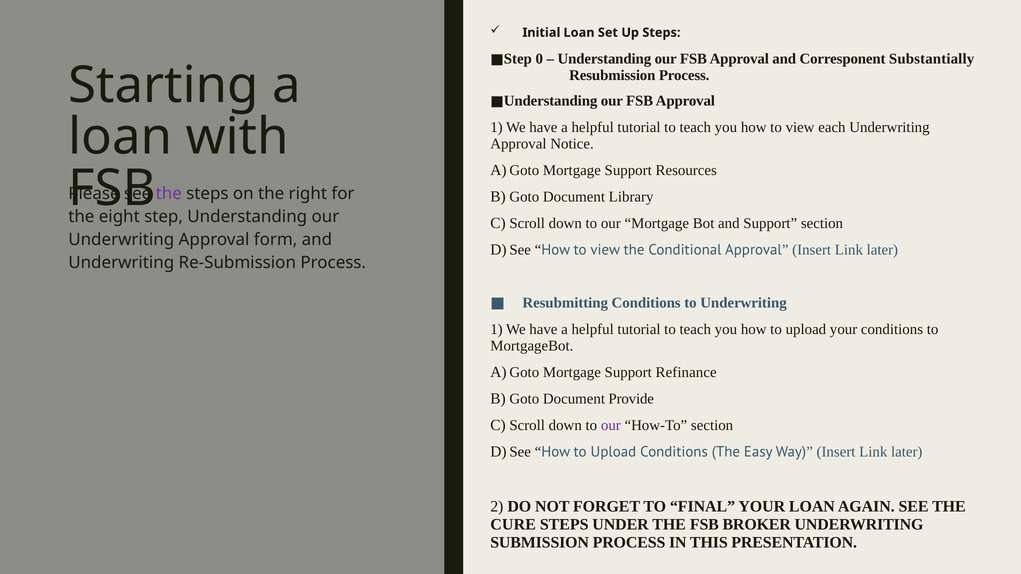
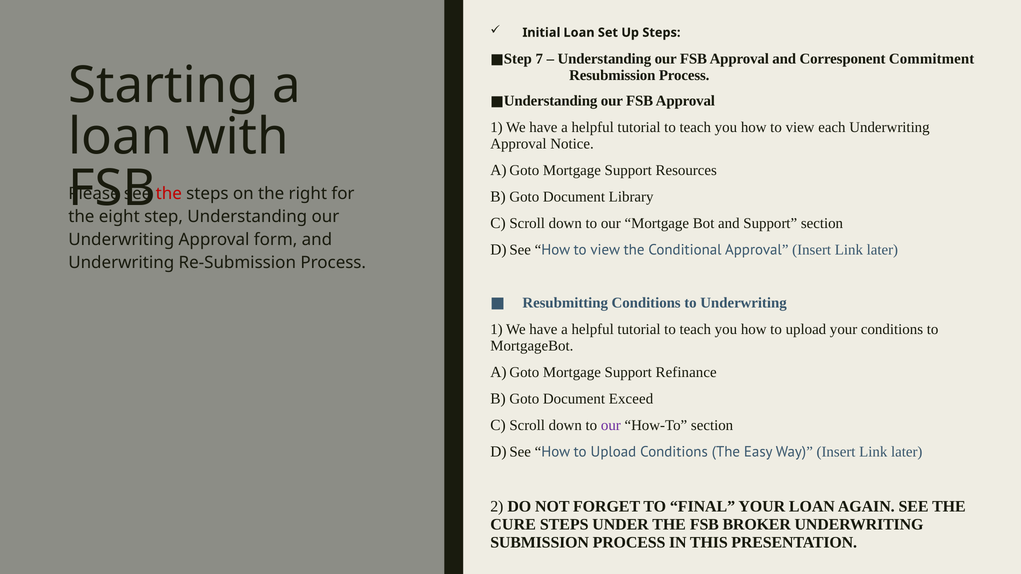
0: 0 -> 7
Substantially: Substantially -> Commitment
the at (169, 194) colour: purple -> red
Provide: Provide -> Exceed
